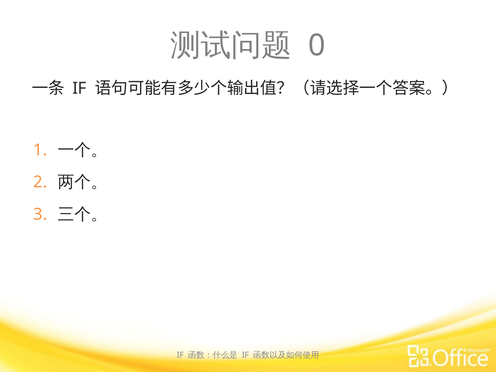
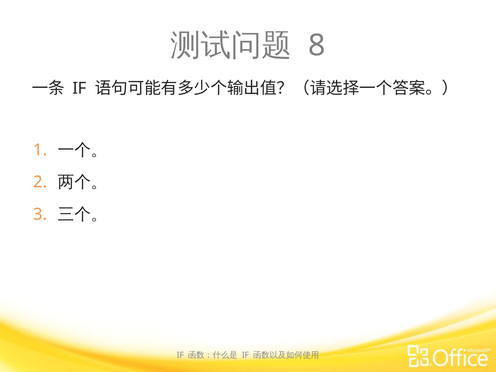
0: 0 -> 8
